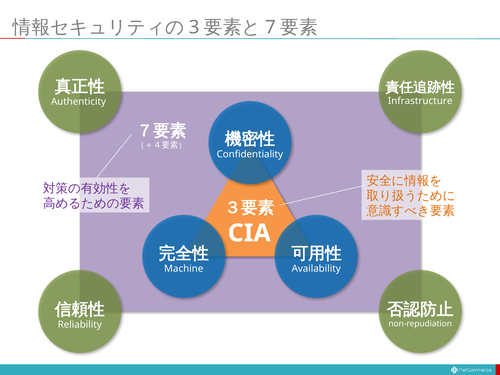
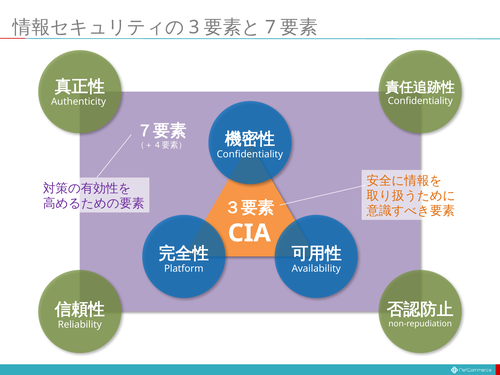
Infrastructure at (420, 101): Infrastructure -> Confidentiality
Machine: Machine -> Platform
